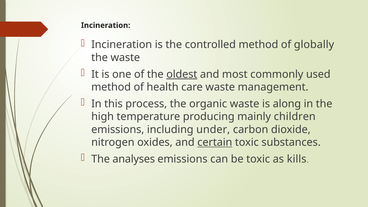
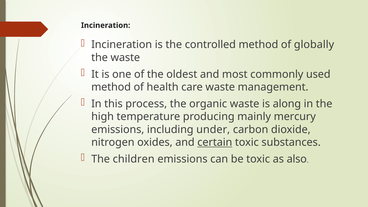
oldest underline: present -> none
children: children -> mercury
analyses: analyses -> children
kills: kills -> also
